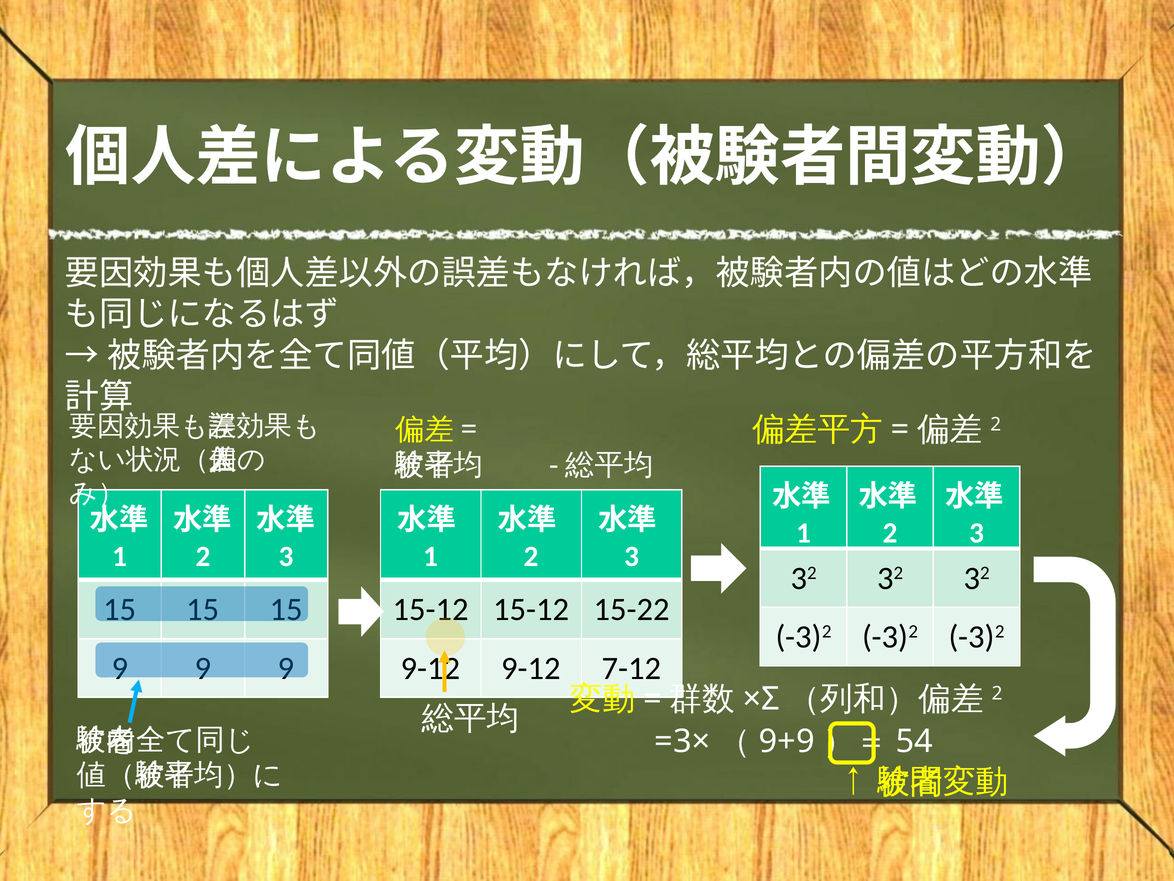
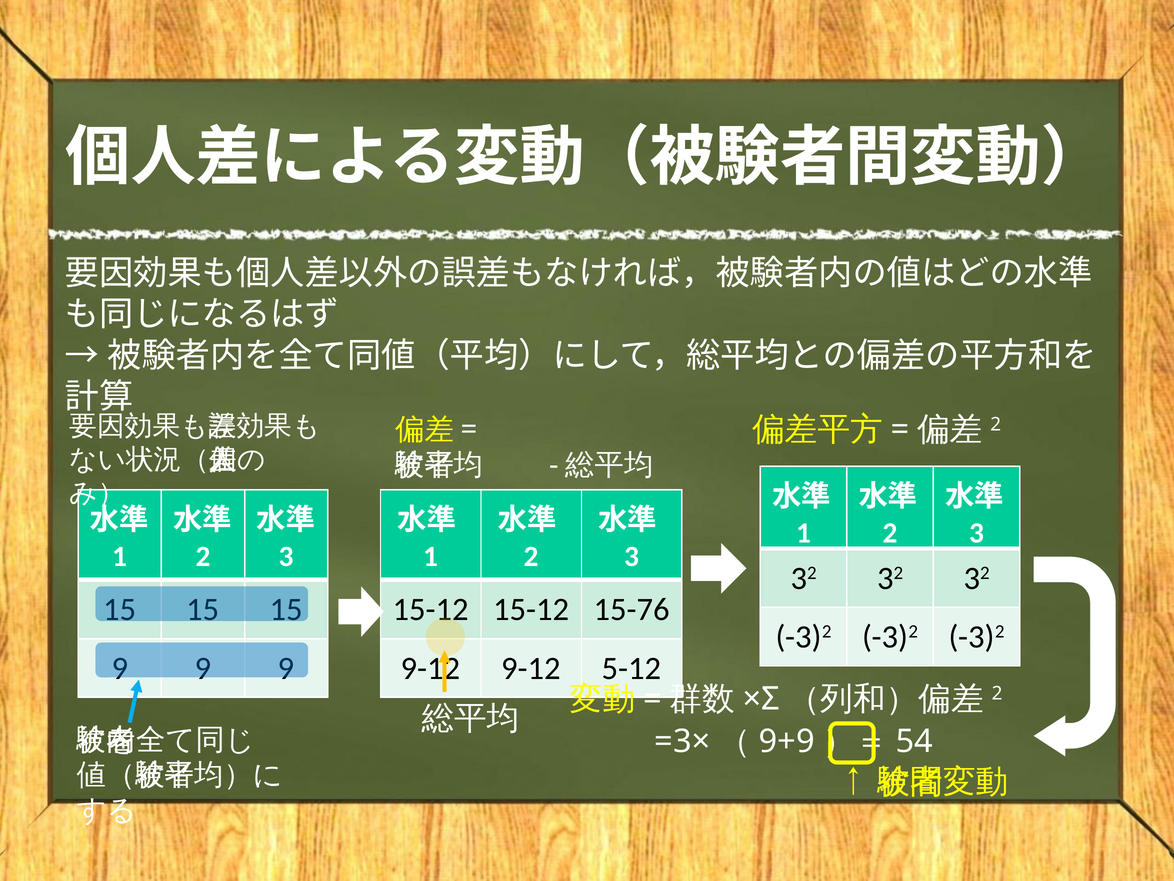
15-22: 15-22 -> 15-76
7-12: 7-12 -> 5-12
